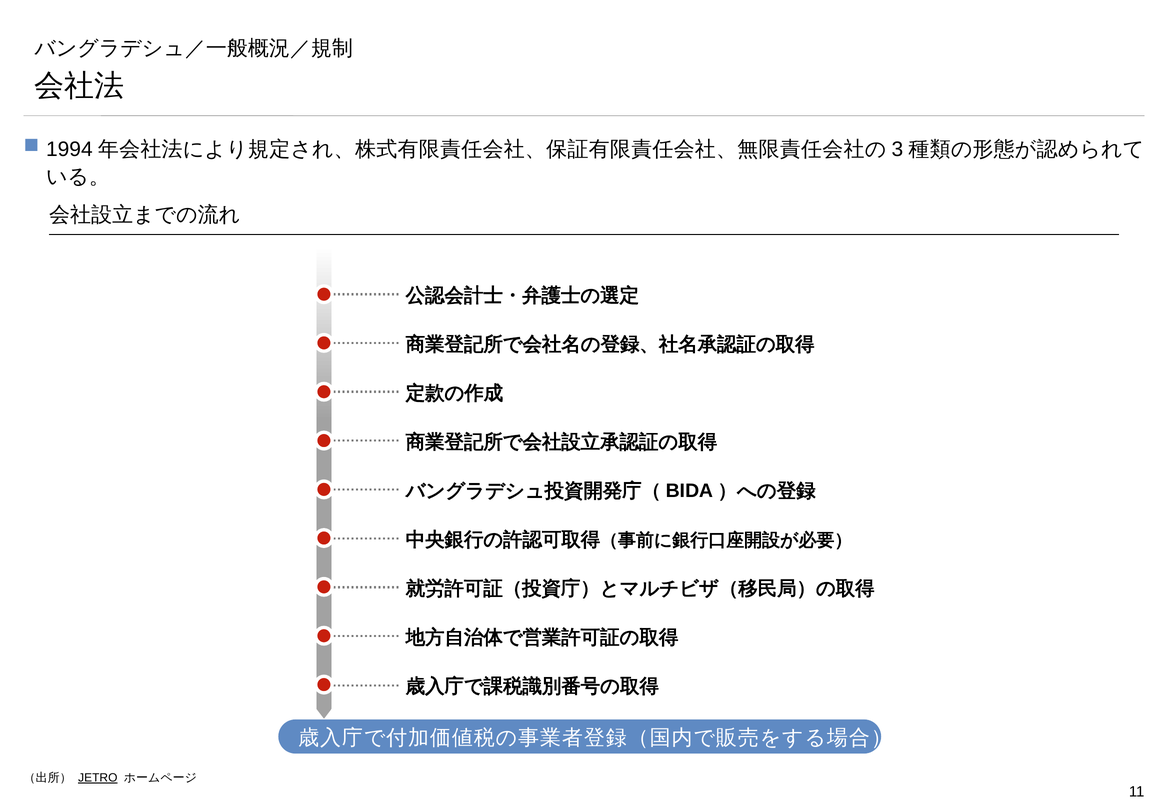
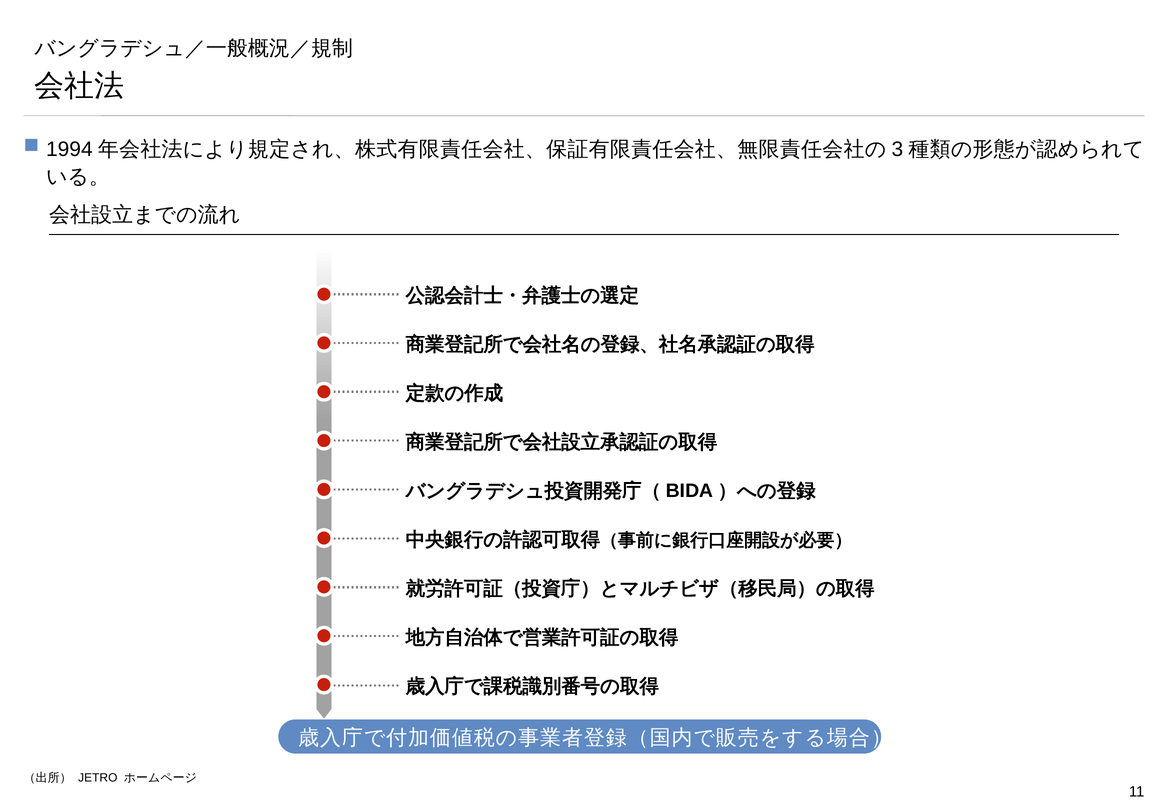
JETRO underline: present -> none
